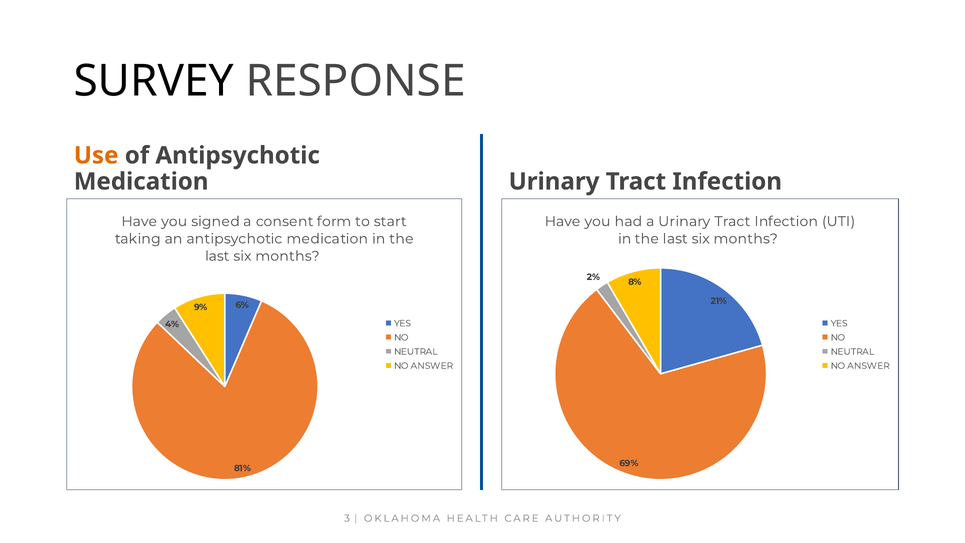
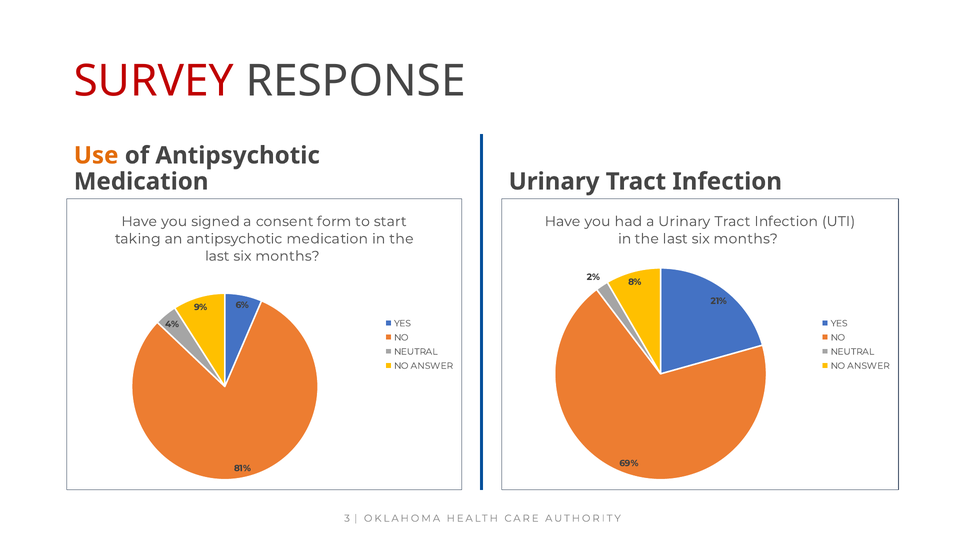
SURVEY colour: black -> red
